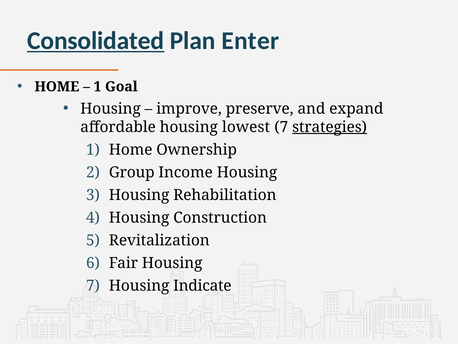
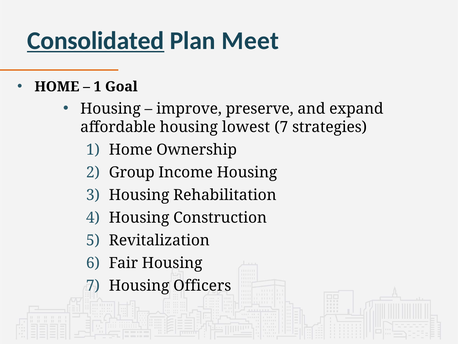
Enter: Enter -> Meet
strategies underline: present -> none
Indicate: Indicate -> Officers
